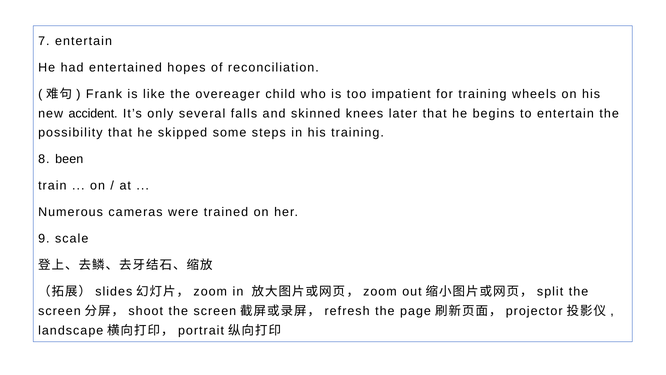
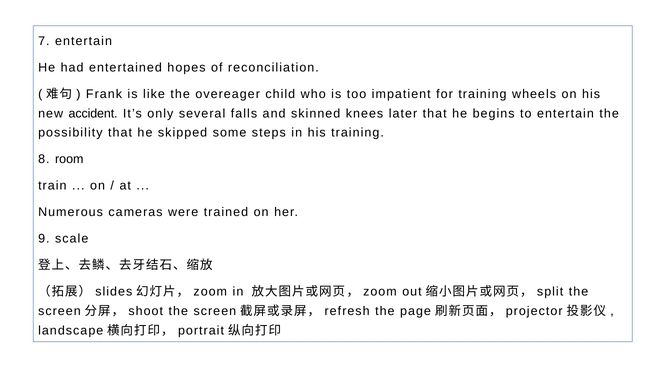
been: been -> room
